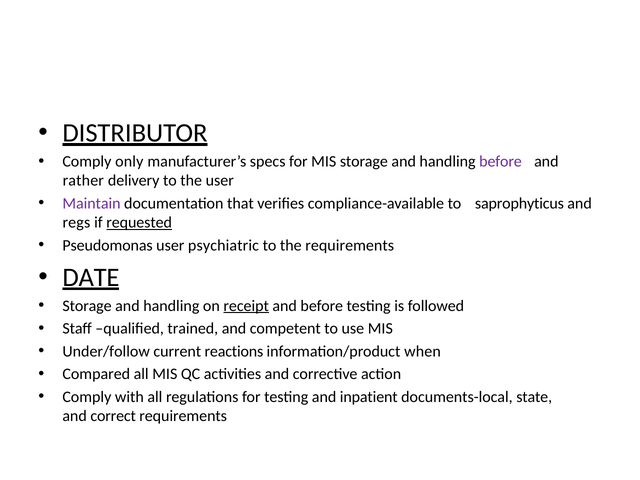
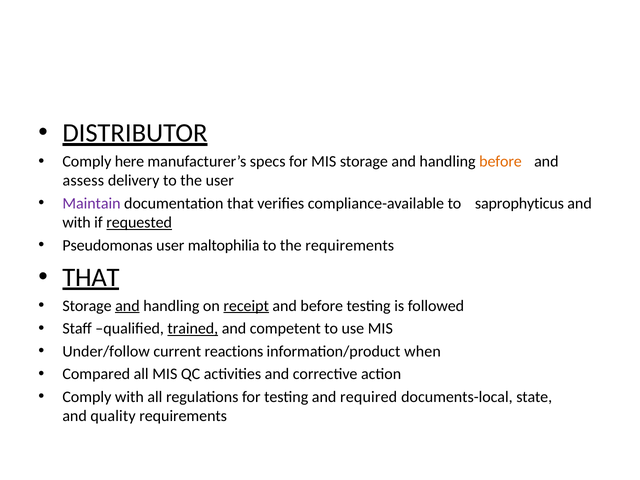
only: only -> here
before at (501, 161) colour: purple -> orange
rather: rather -> assess
regs at (76, 223): regs -> with
psychiatric: psychiatric -> maltophilia
DATE at (91, 277): DATE -> THAT
and at (127, 306) underline: none -> present
trained underline: none -> present
inpatient: inpatient -> required
correct: correct -> quality
